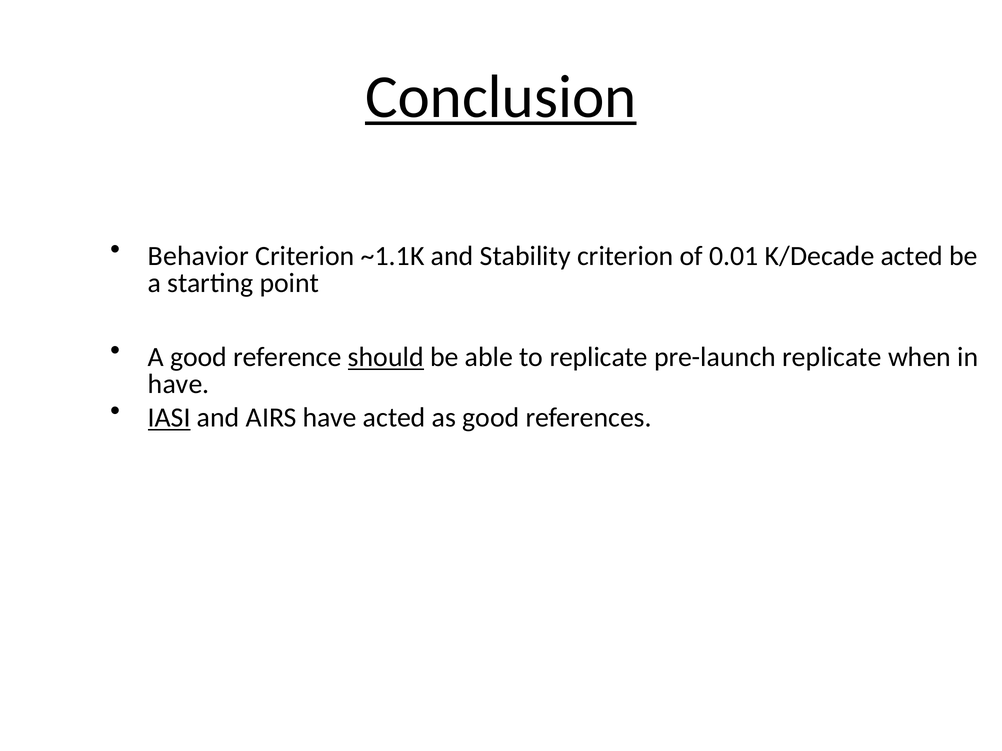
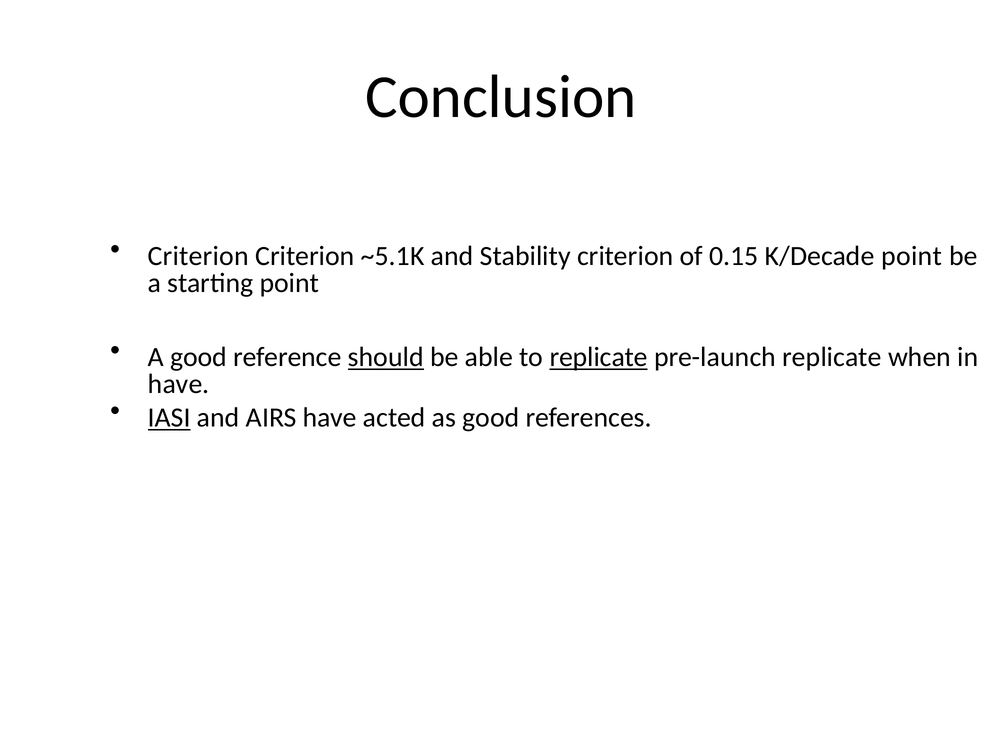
Conclusion underline: present -> none
Behavior at (198, 256): Behavior -> Criterion
~1.1K: ~1.1K -> ~5.1K
0.01: 0.01 -> 0.15
K/Decade acted: acted -> point
replicate at (599, 357) underline: none -> present
